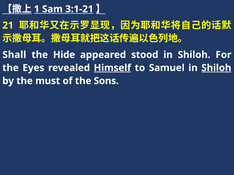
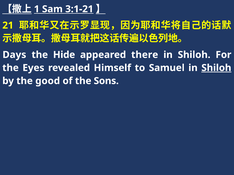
Shall: Shall -> Days
stood: stood -> there
Himself underline: present -> none
must: must -> good
